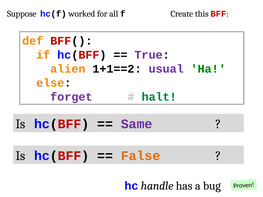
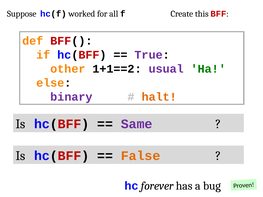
alien: alien -> other
forget: forget -> binary
halt colour: green -> orange
handle: handle -> forever
